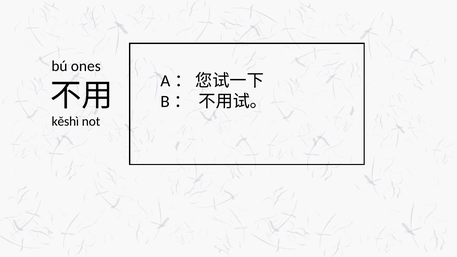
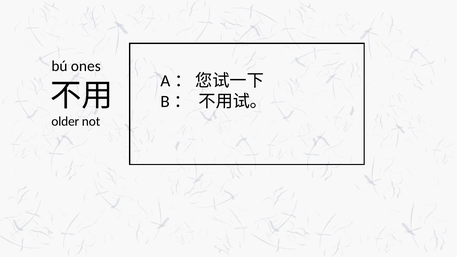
kěshì: kěshì -> older
